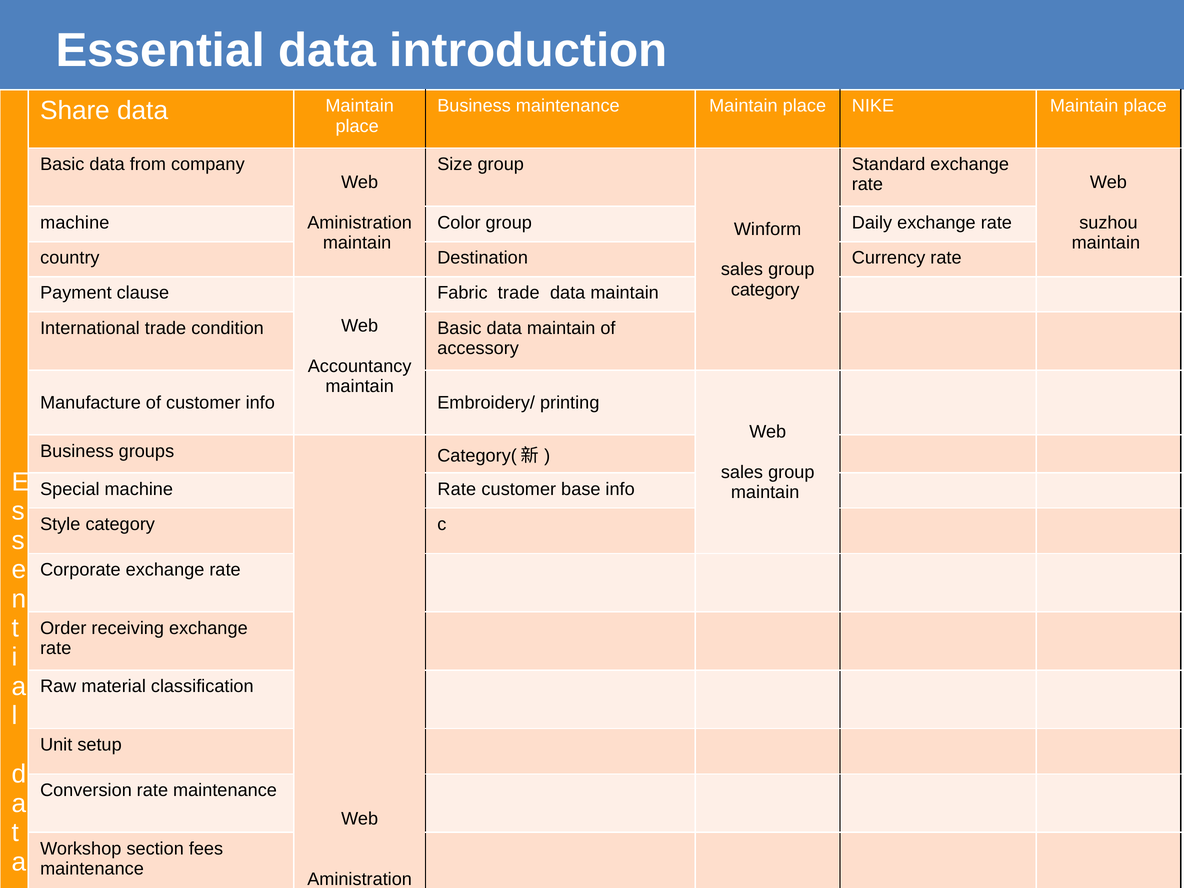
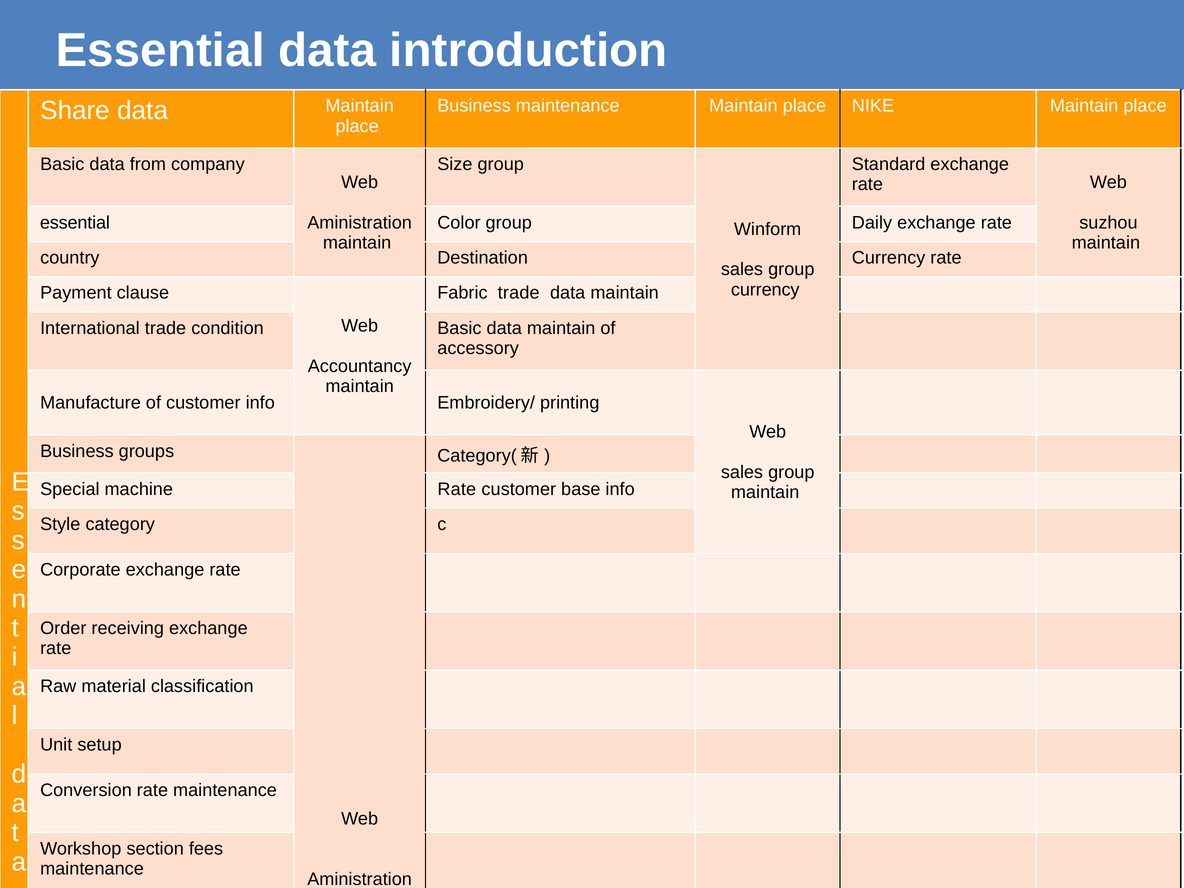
machine at (75, 223): machine -> essential
category at (765, 290): category -> currency
